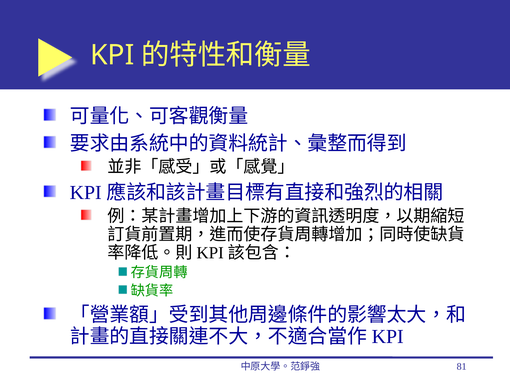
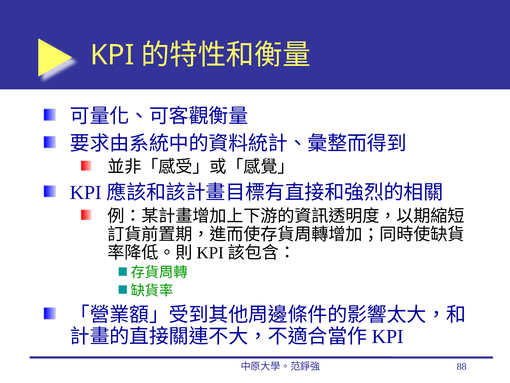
81: 81 -> 88
